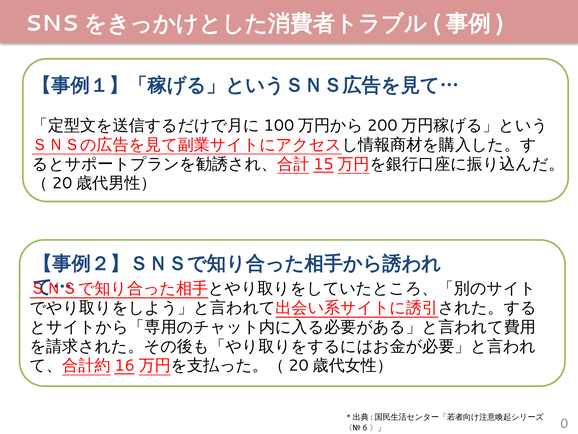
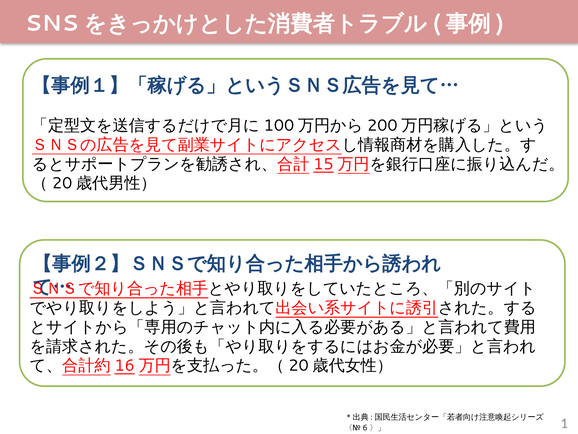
0: 0 -> 1
